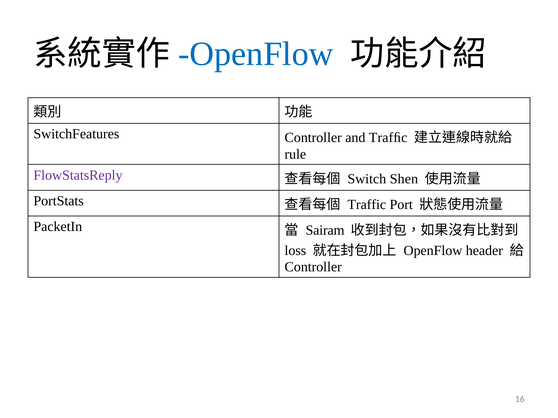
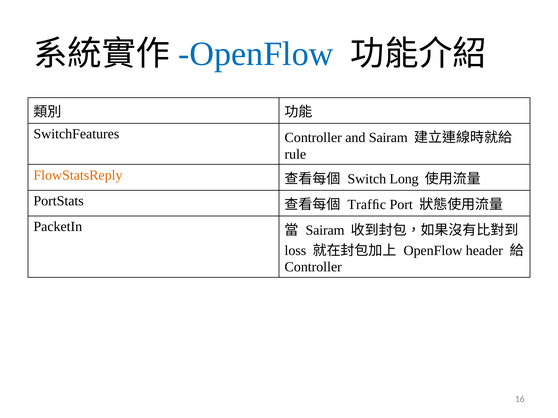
and Trafﬁc: Trafﬁc -> Sairam
FlowStatsReply colour: purple -> orange
Shen: Shen -> Long
Traffic at (367, 205): Traffic -> Trafﬁc
